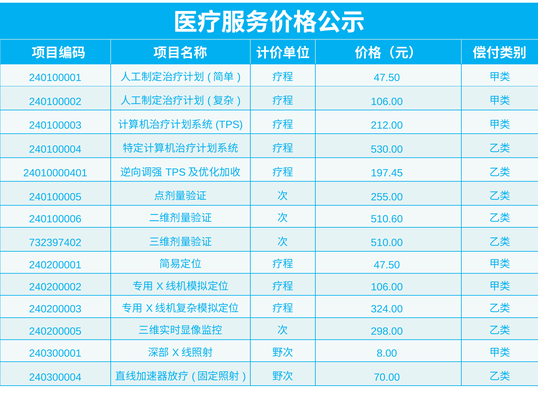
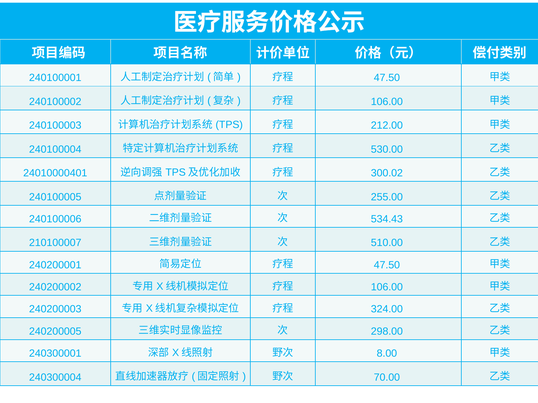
197.45: 197.45 -> 300.02
510.60: 510.60 -> 534.43
732397402: 732397402 -> 210100007
